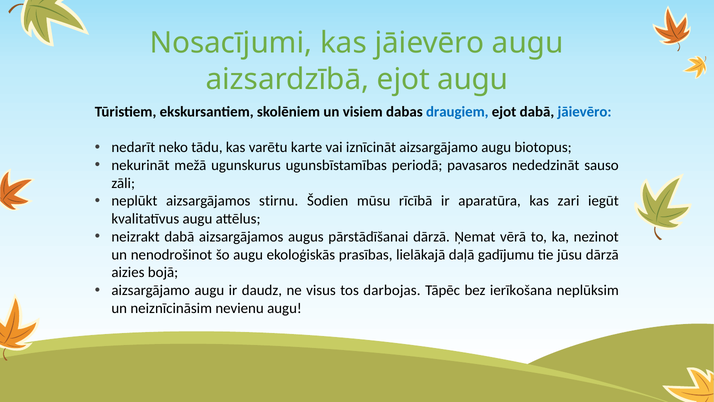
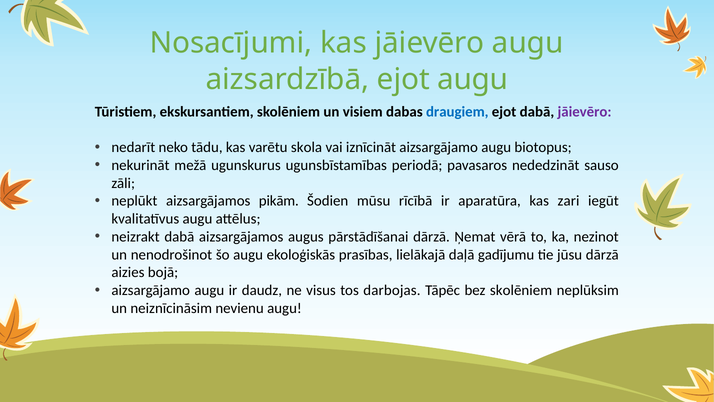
jāievēro at (585, 112) colour: blue -> purple
karte: karte -> skola
stirnu: stirnu -> pikām
bez ierīkošana: ierīkošana -> skolēniem
